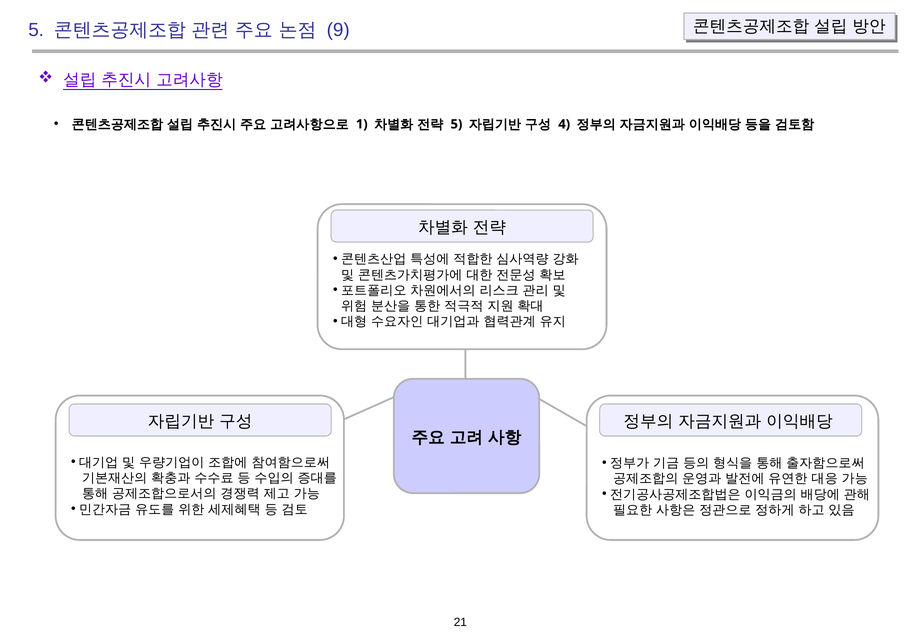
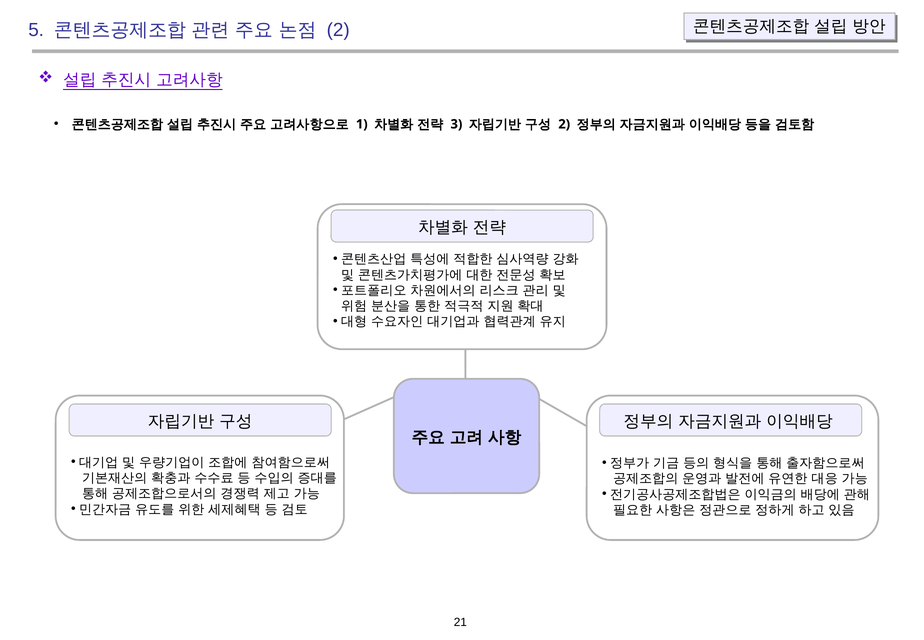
9 at (338, 30): 9 -> 2
5 at (456, 124): 5 -> 3
4 at (564, 124): 4 -> 2
